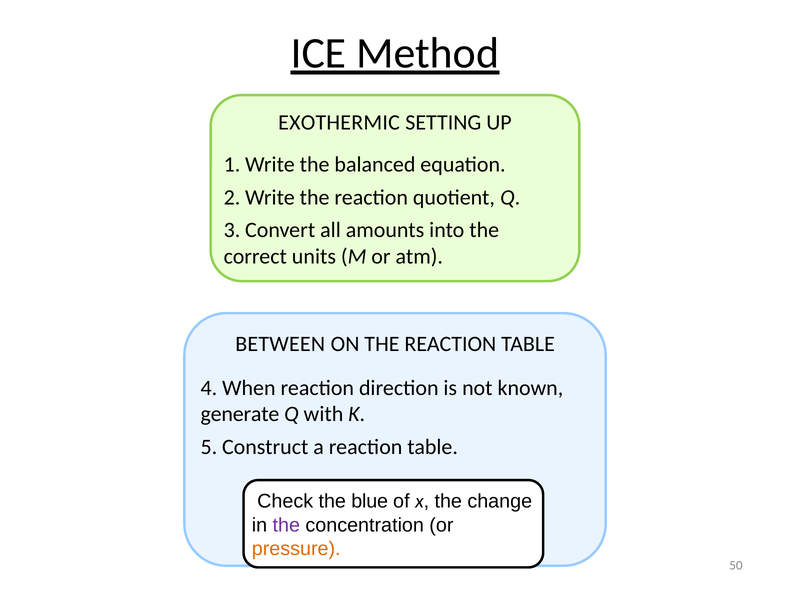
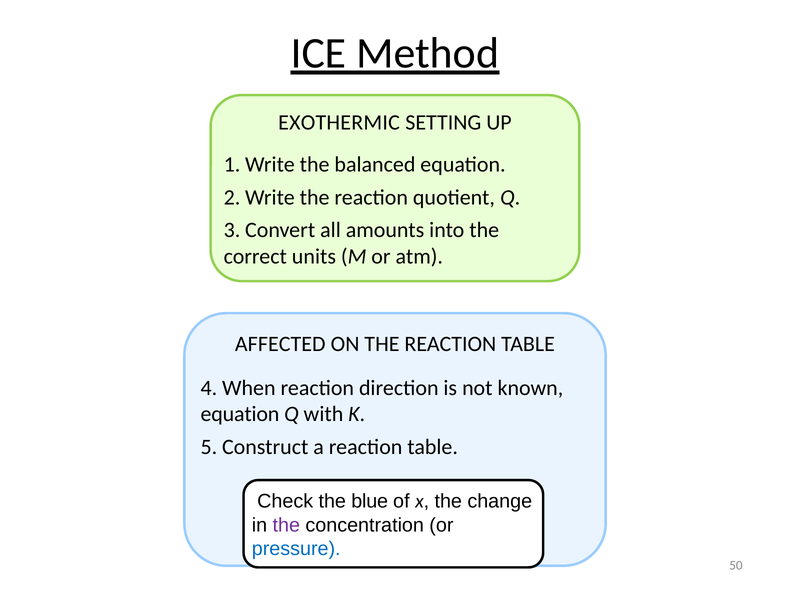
BETWEEN: BETWEEN -> AFFECTED
generate at (240, 415): generate -> equation
pressure colour: orange -> blue
